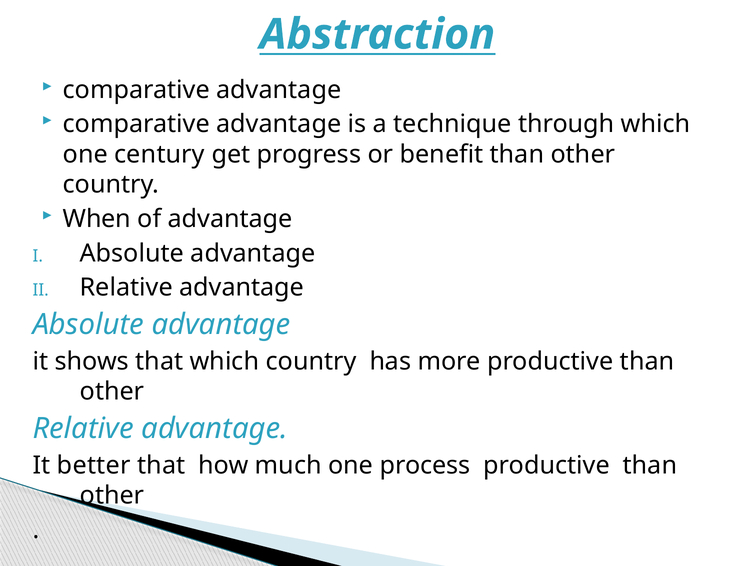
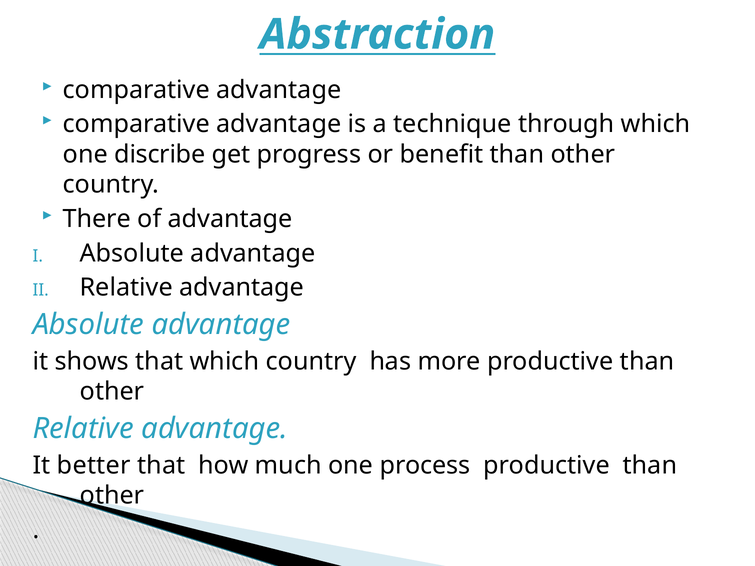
century: century -> discribe
When: When -> There
